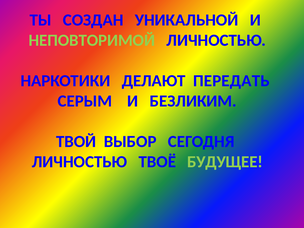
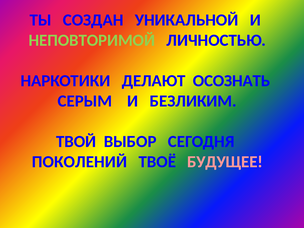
ПЕРЕДАТЬ: ПЕРЕДАТЬ -> ОСОЗНАТЬ
ЛИЧНОСТЬЮ at (80, 162): ЛИЧНОСТЬЮ -> ПОКОЛЕНИЙ
БУДУЩЕЕ colour: light green -> pink
